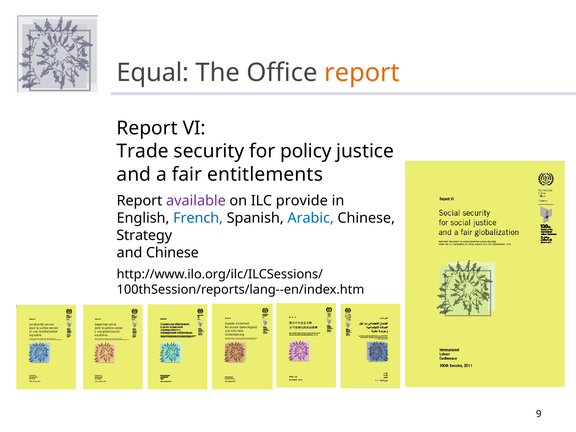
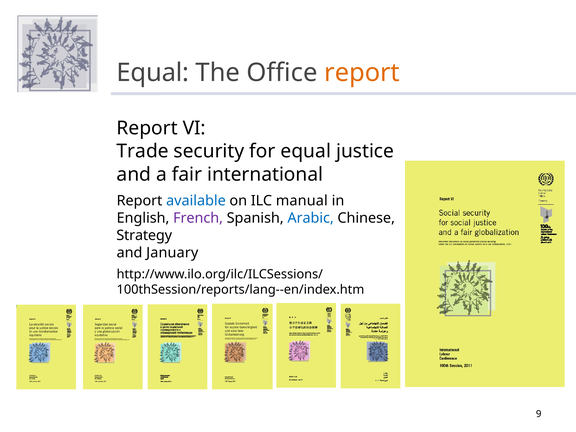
for policy: policy -> equal
entitlements: entitlements -> international
available colour: purple -> blue
provide: provide -> manual
French colour: blue -> purple
and Chinese: Chinese -> January
